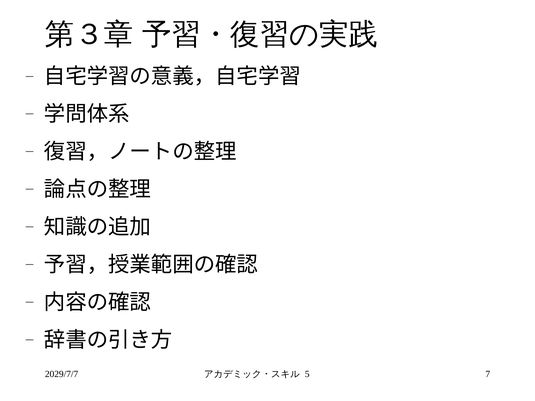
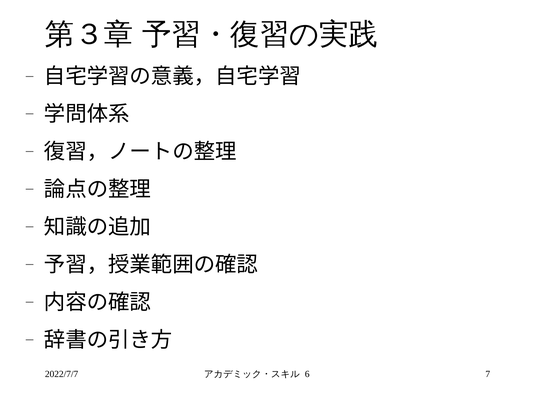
2029/7/7: 2029/7/7 -> 2022/7/7
5: 5 -> 6
